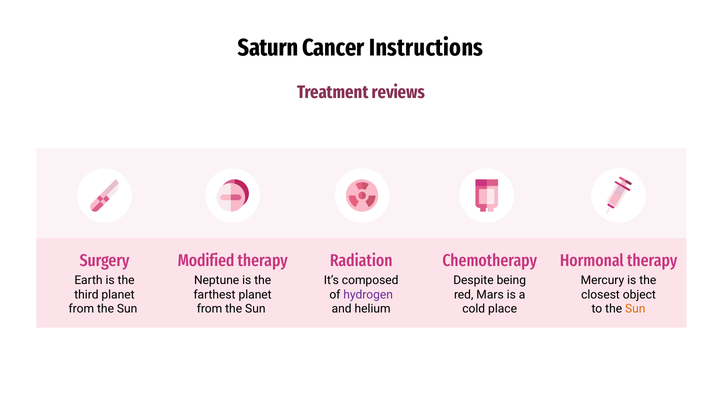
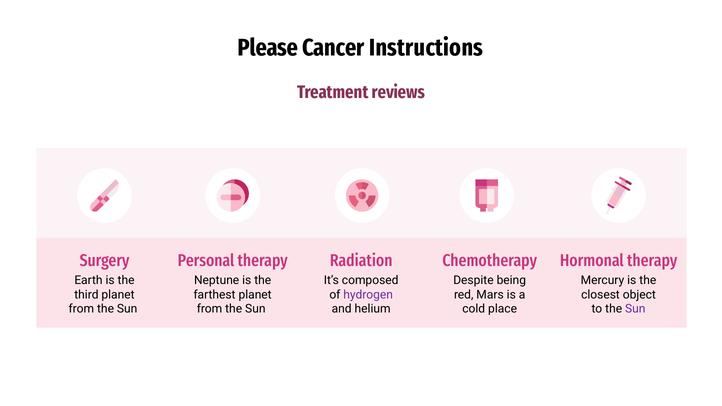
Saturn: Saturn -> Please
Modified: Modified -> Personal
Sun at (635, 309) colour: orange -> purple
